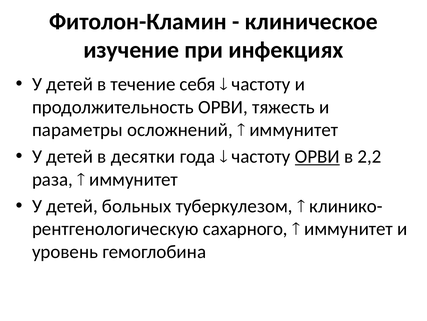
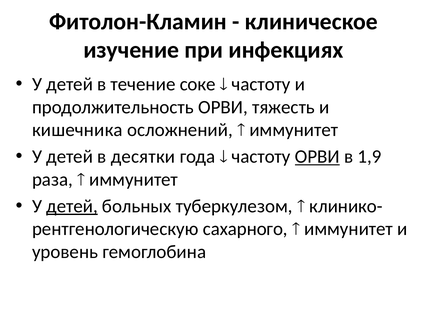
себя: себя -> соке
параметры: параметры -> кишечника
2,2: 2,2 -> 1,9
детей at (72, 206) underline: none -> present
